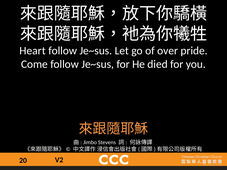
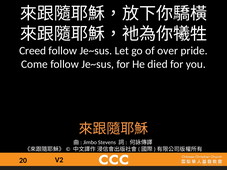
Heart: Heart -> Creed
